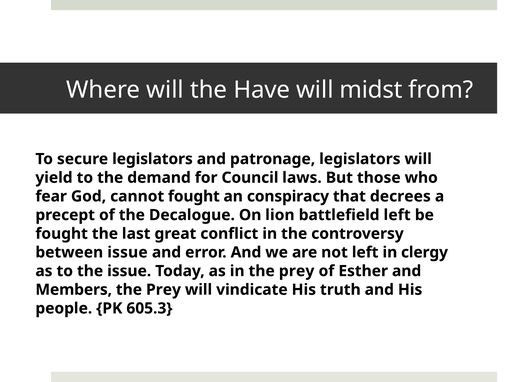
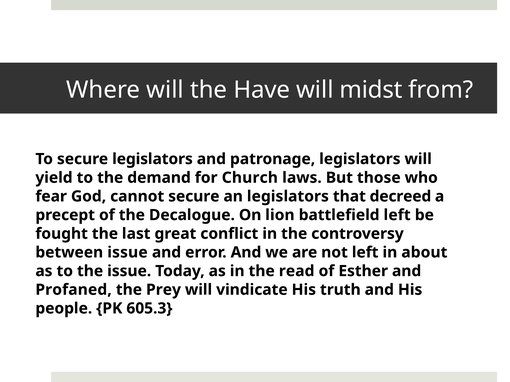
Council: Council -> Church
cannot fought: fought -> secure
an conspiracy: conspiracy -> legislators
decrees: decrees -> decreed
clergy: clergy -> about
in the prey: prey -> read
Members: Members -> Profaned
